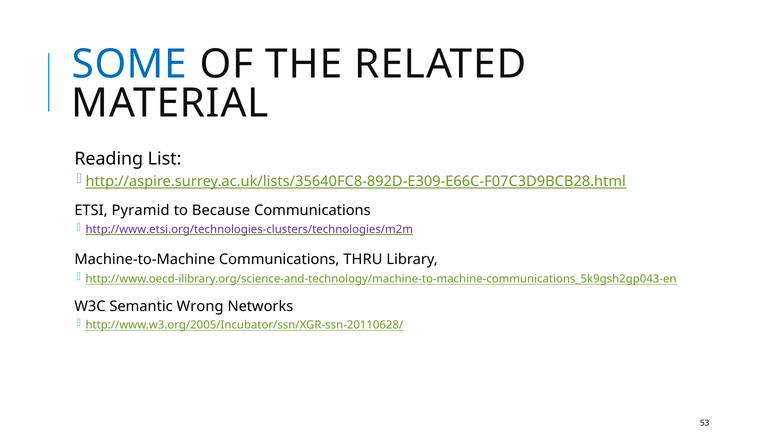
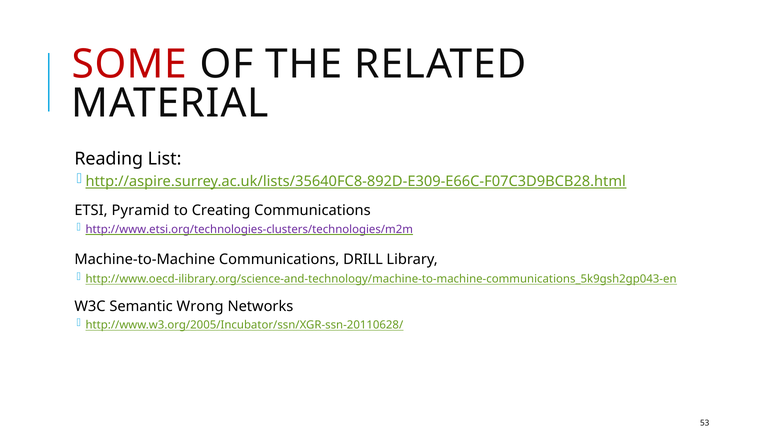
SOME colour: blue -> red
Because: Because -> Creating
THRU: THRU -> DRILL
